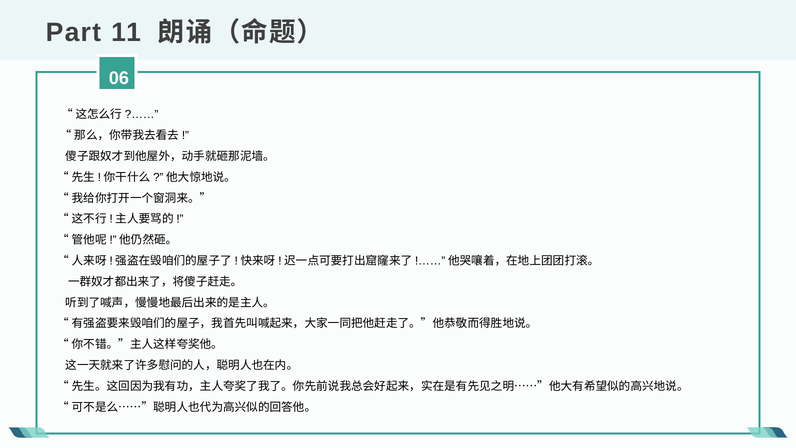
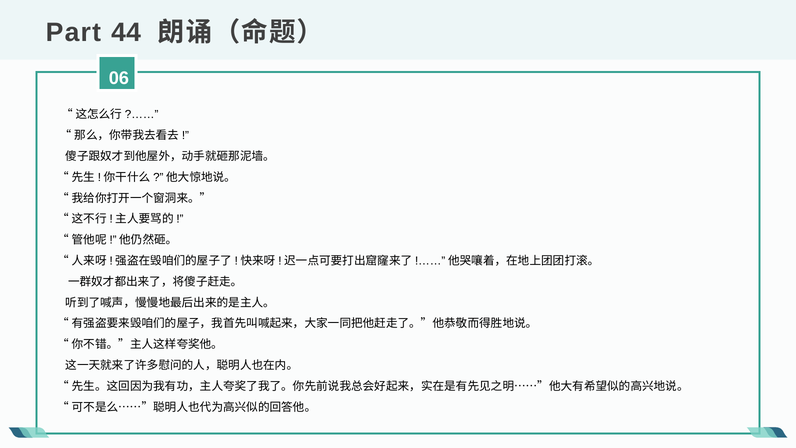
11: 11 -> 44
